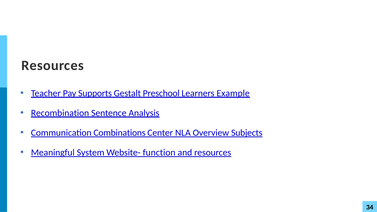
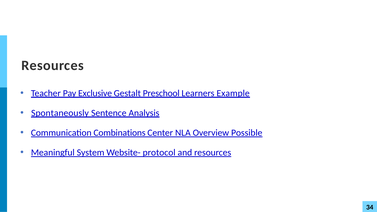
Supports: Supports -> Exclusive
Recombination: Recombination -> Spontaneously
Subjects: Subjects -> Possible
function: function -> protocol
